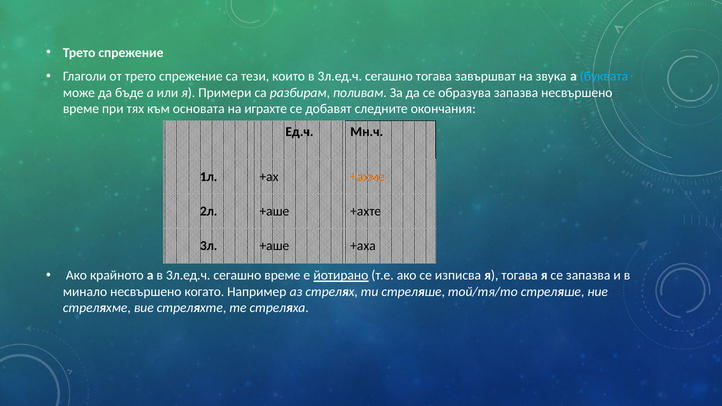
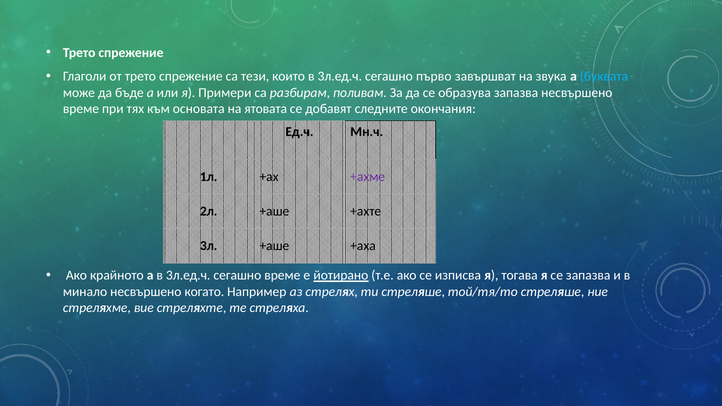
сегашно тогава: тогава -> първо
играхте: играхте -> ятовата
+ахме colour: orange -> purple
